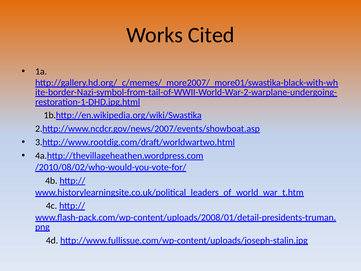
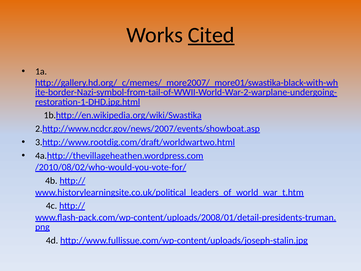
Cited underline: none -> present
